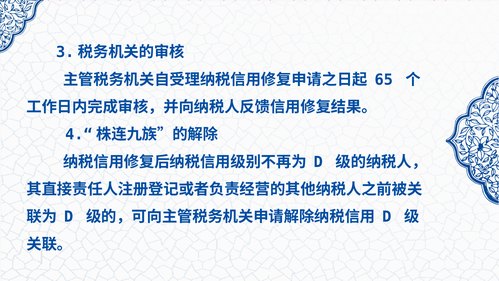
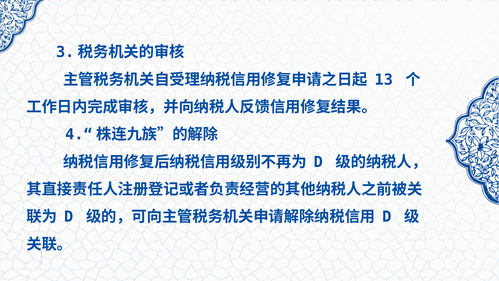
65: 65 -> 13
